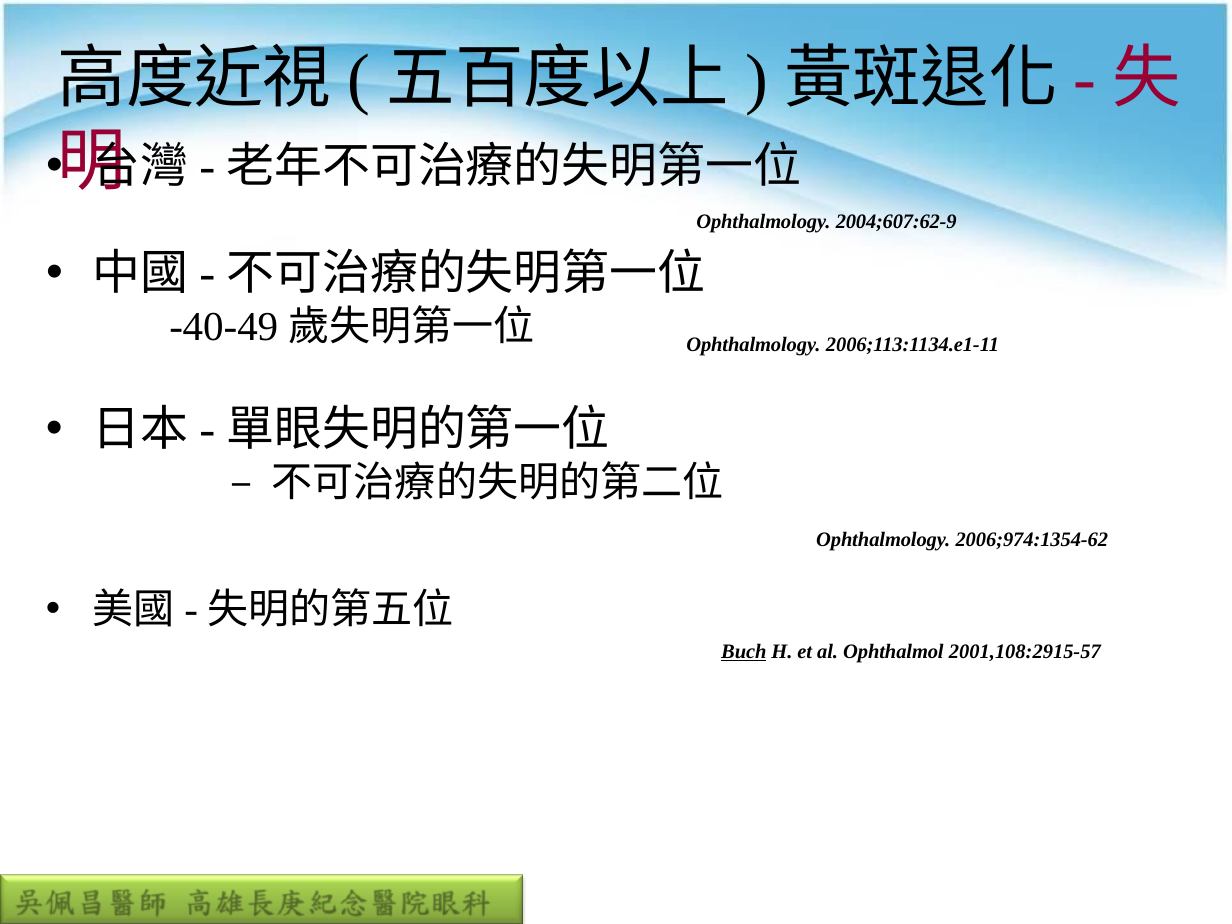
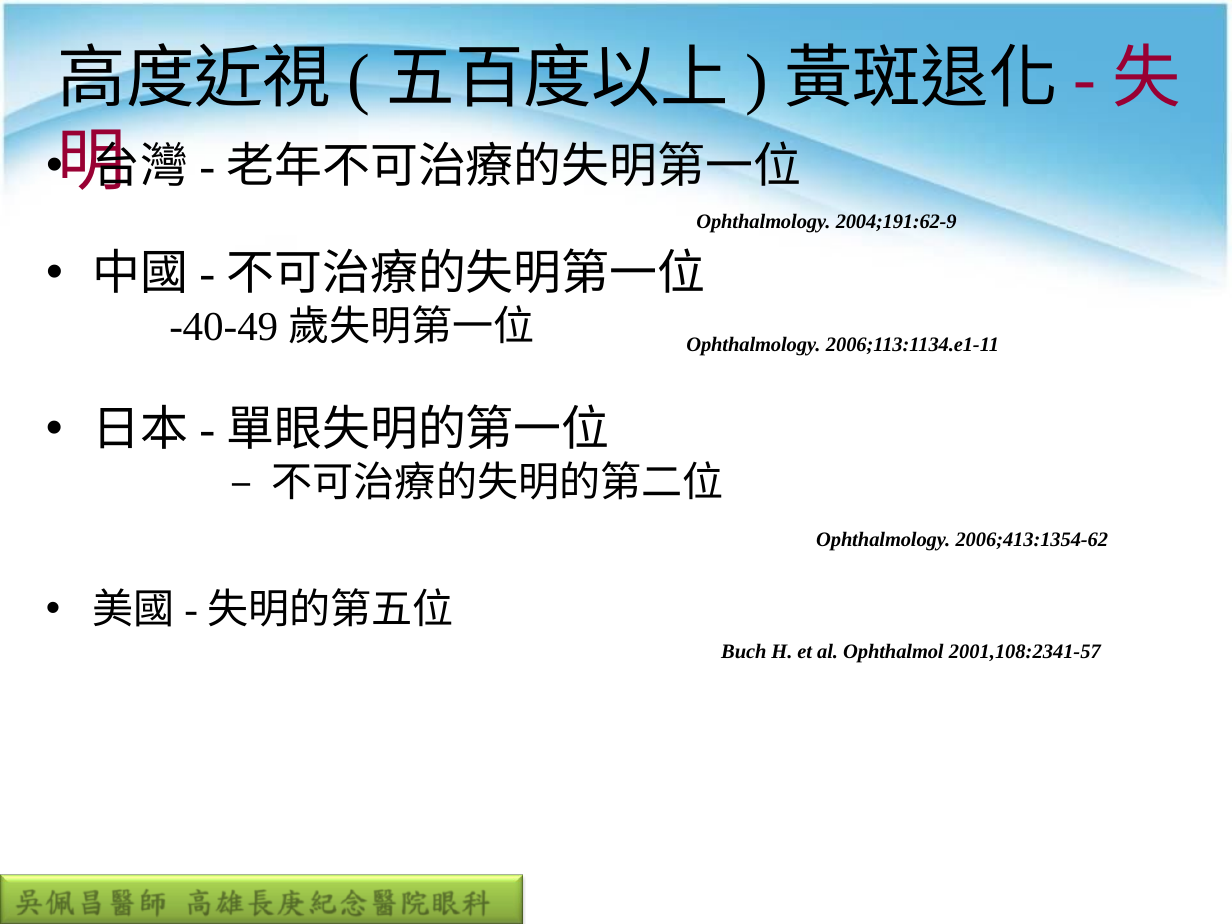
2004;607:62-9: 2004;607:62-9 -> 2004;191:62-9
2006;974:1354-62: 2006;974:1354-62 -> 2006;413:1354-62
Buch underline: present -> none
2001,108:2915-57: 2001,108:2915-57 -> 2001,108:2341-57
